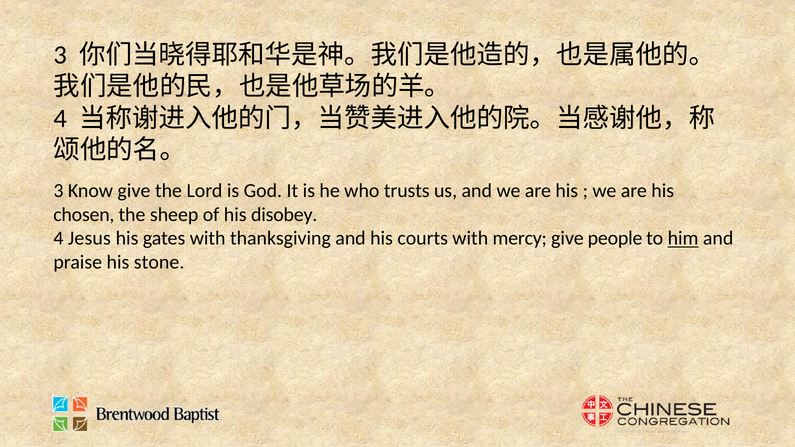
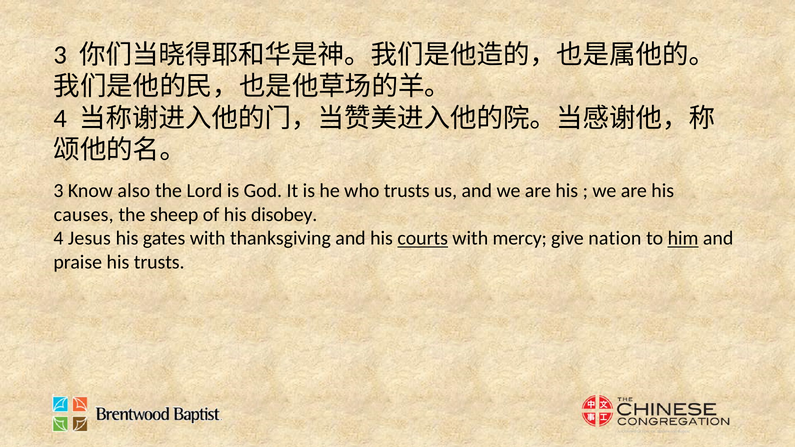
Know give: give -> also
chosen: chosen -> causes
courts underline: none -> present
people: people -> nation
his stone: stone -> trusts
